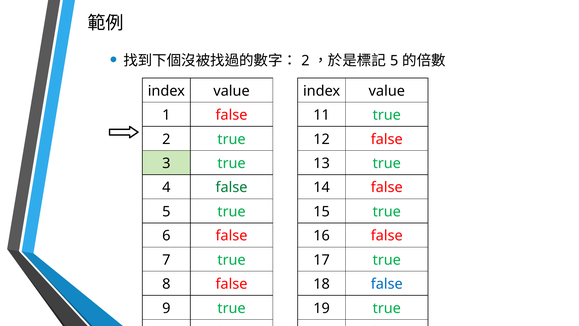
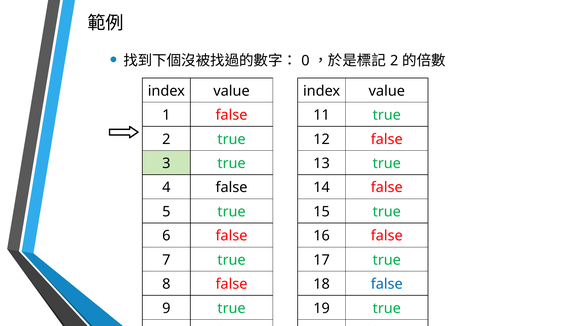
2 at (305, 61): 2 -> 0
5 at (394, 61): 5 -> 2
false at (232, 187) colour: green -> black
